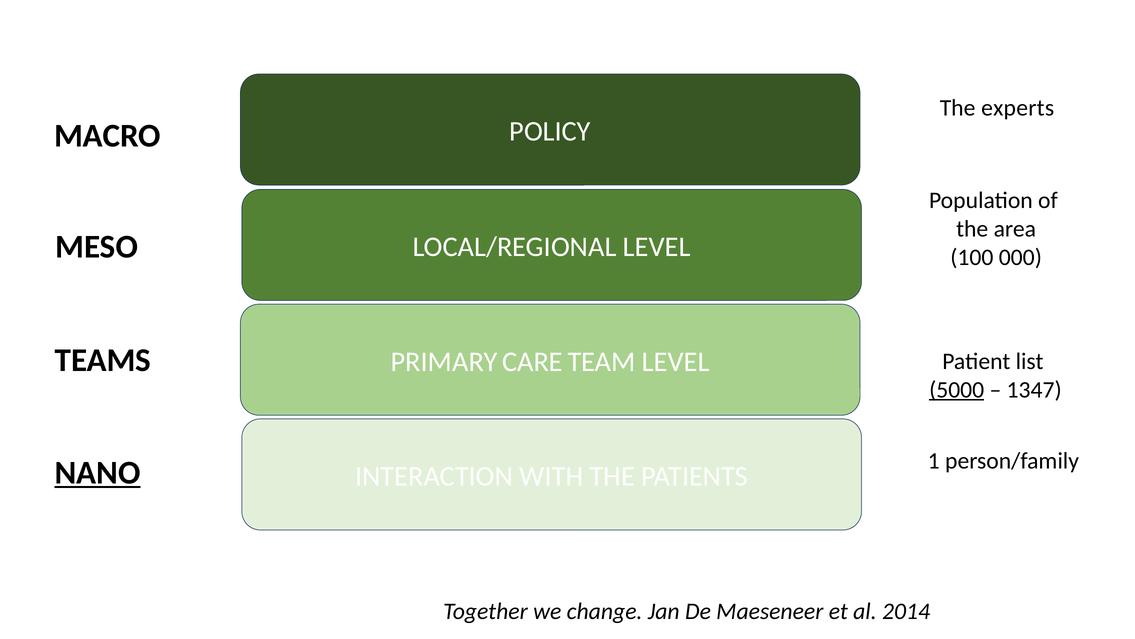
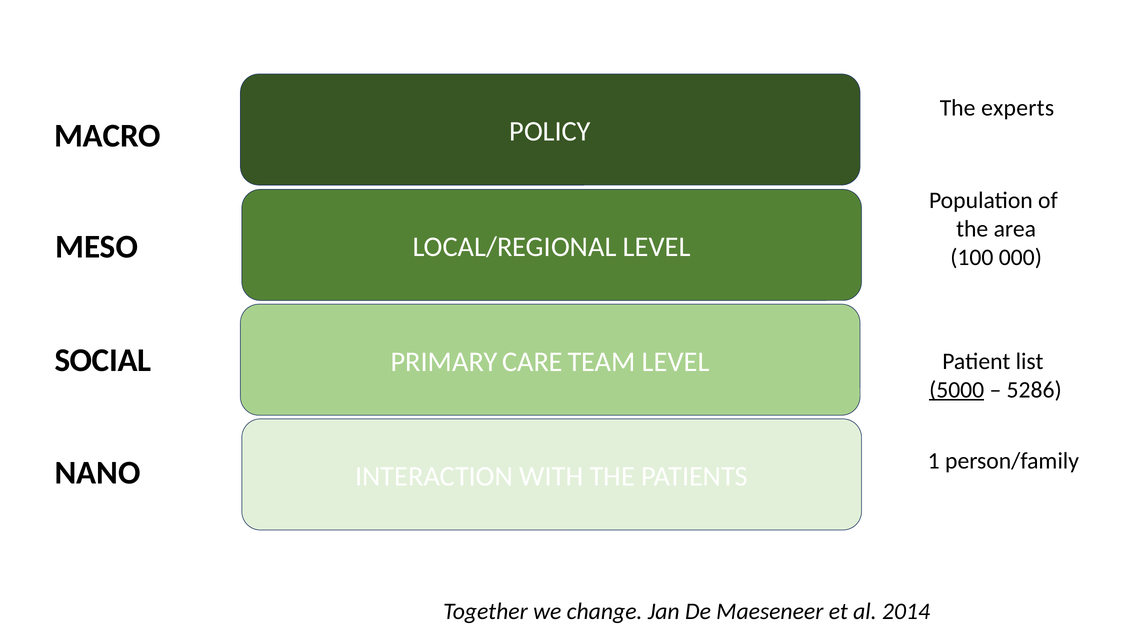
TEAMS: TEAMS -> SOCIAL
1347: 1347 -> 5286
NANO underline: present -> none
